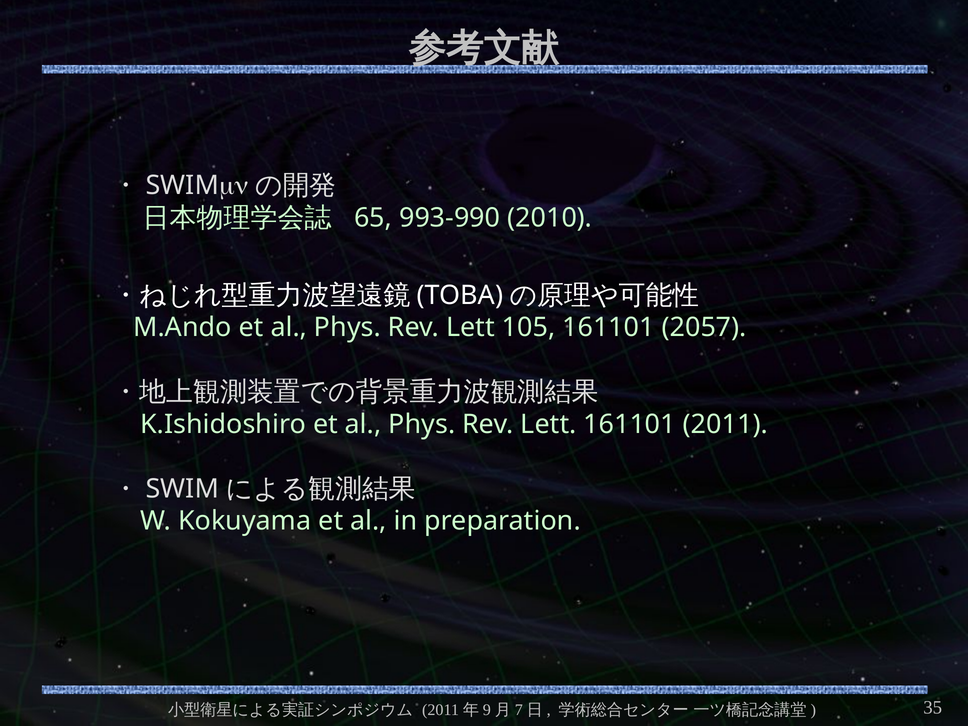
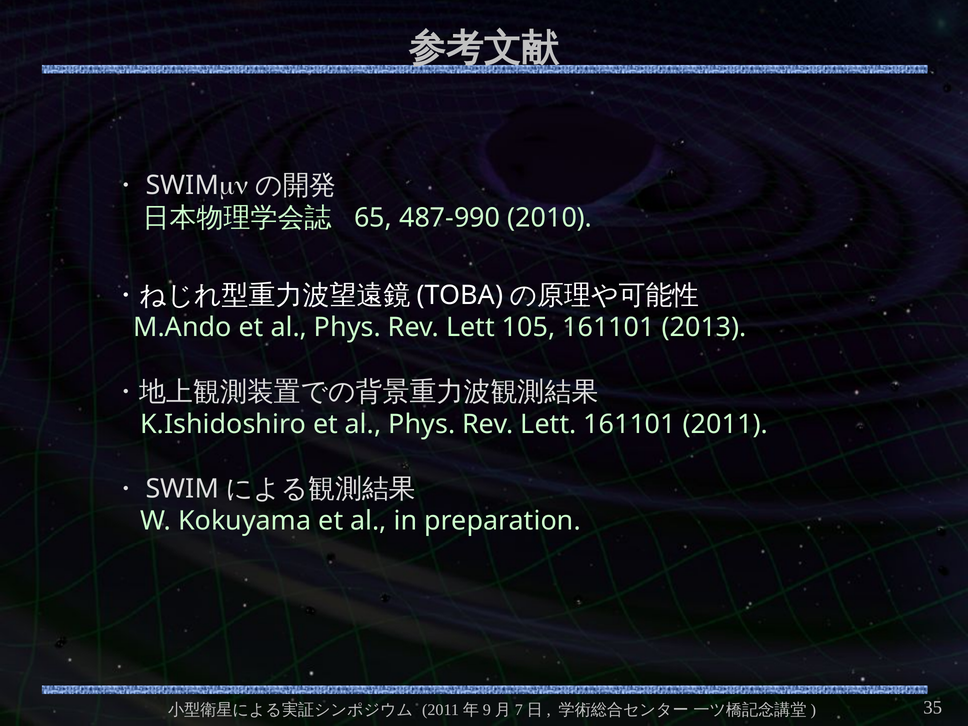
993-990: 993-990 -> 487-990
2057: 2057 -> 2013
